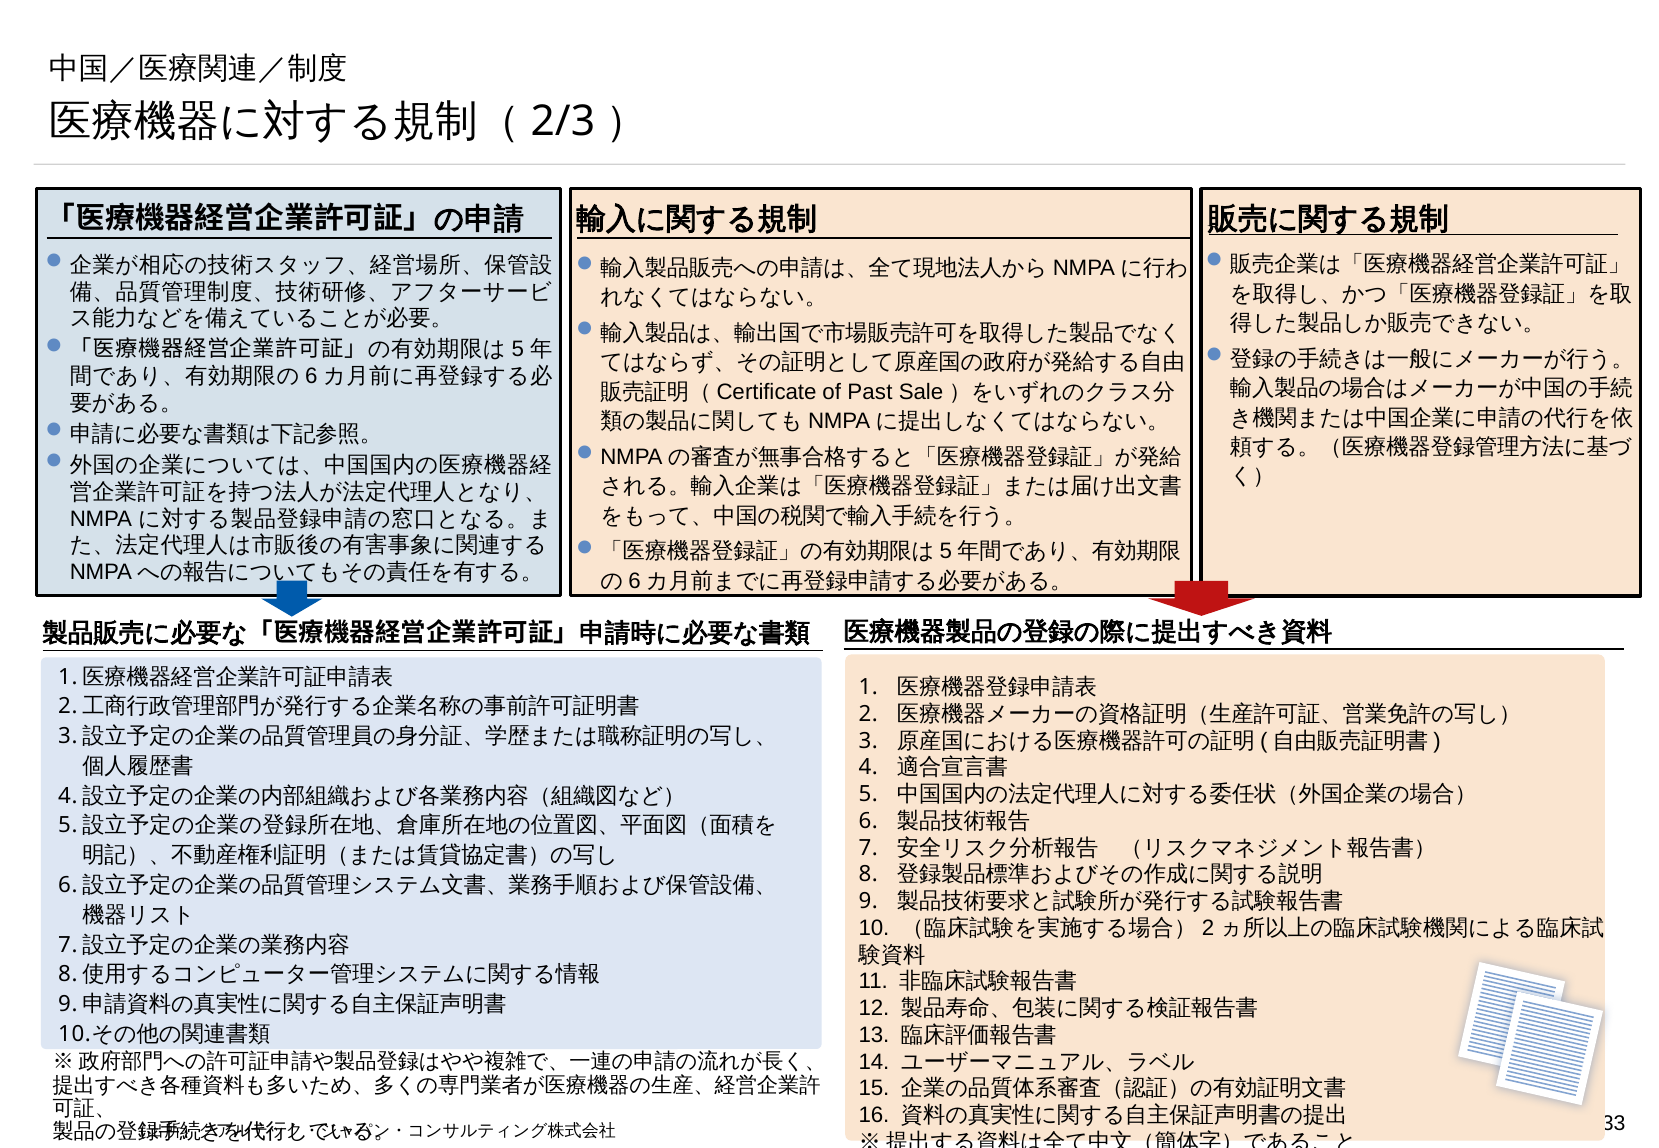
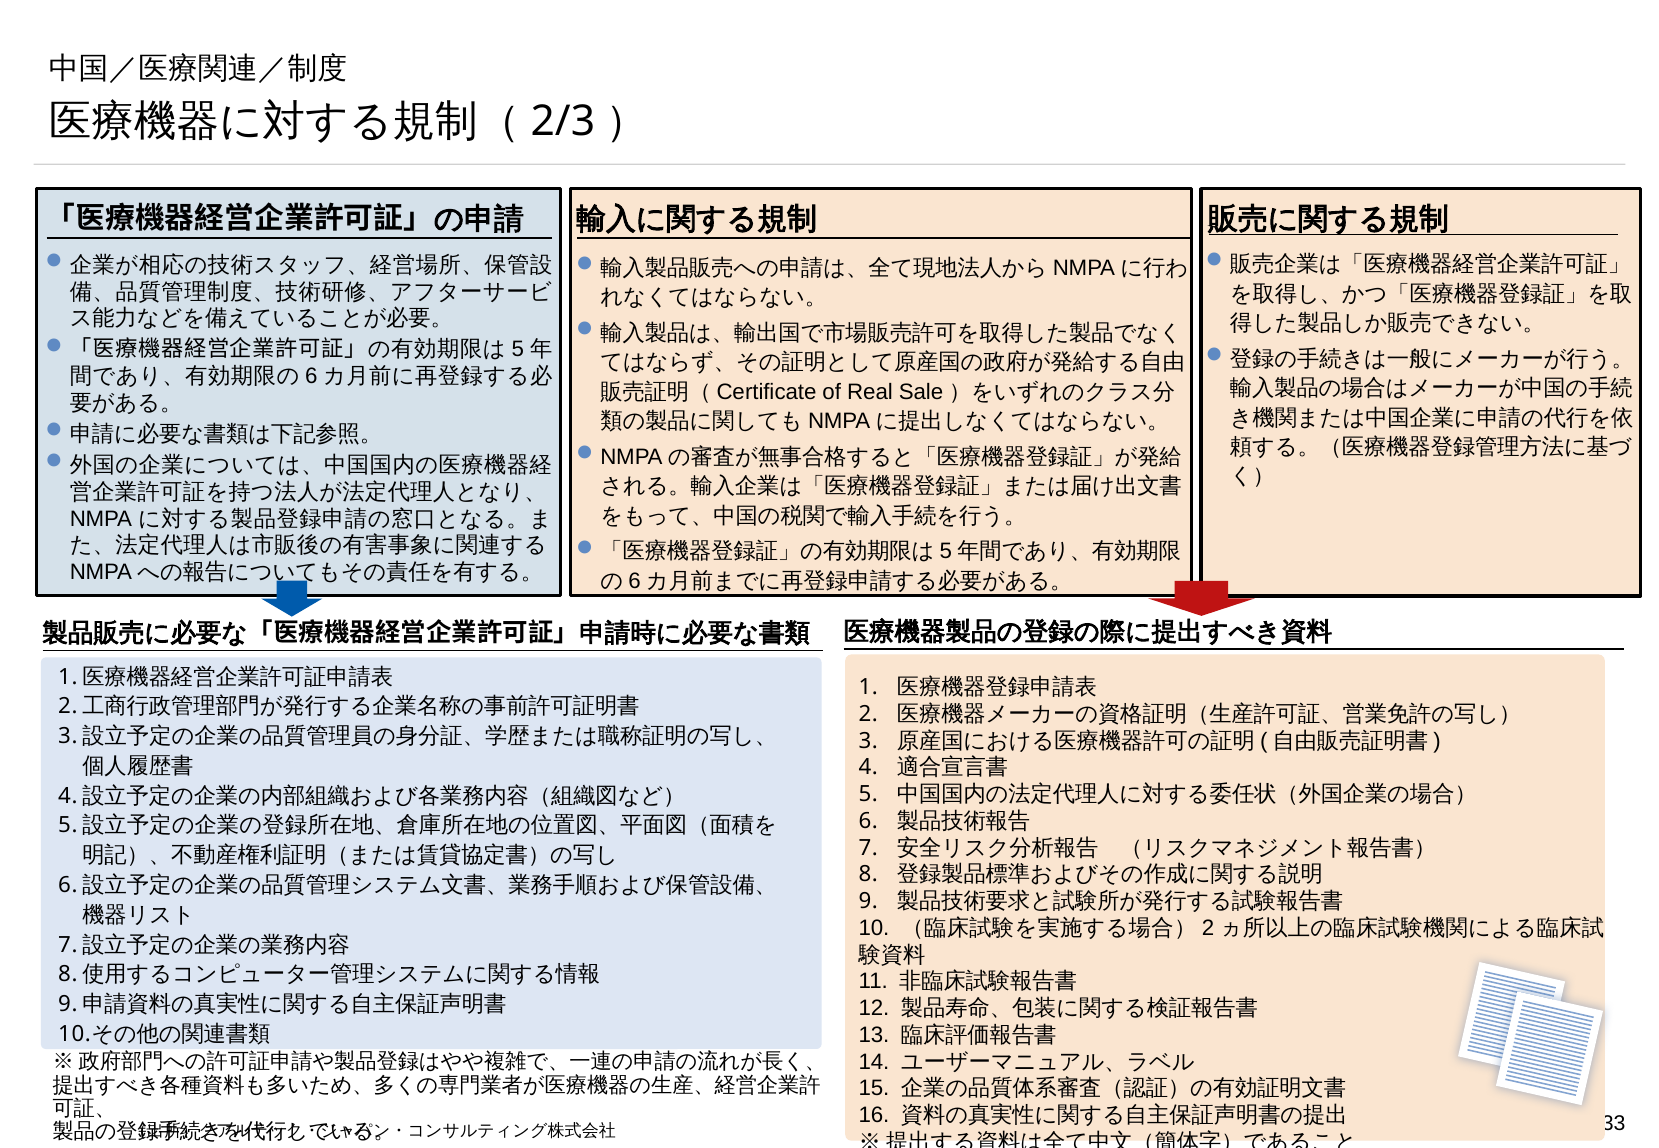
Past: Past -> Real
